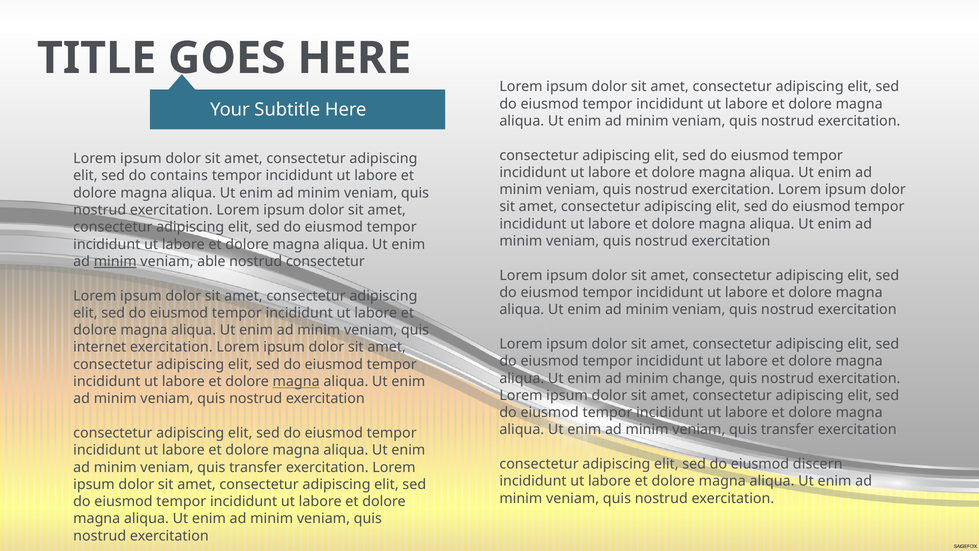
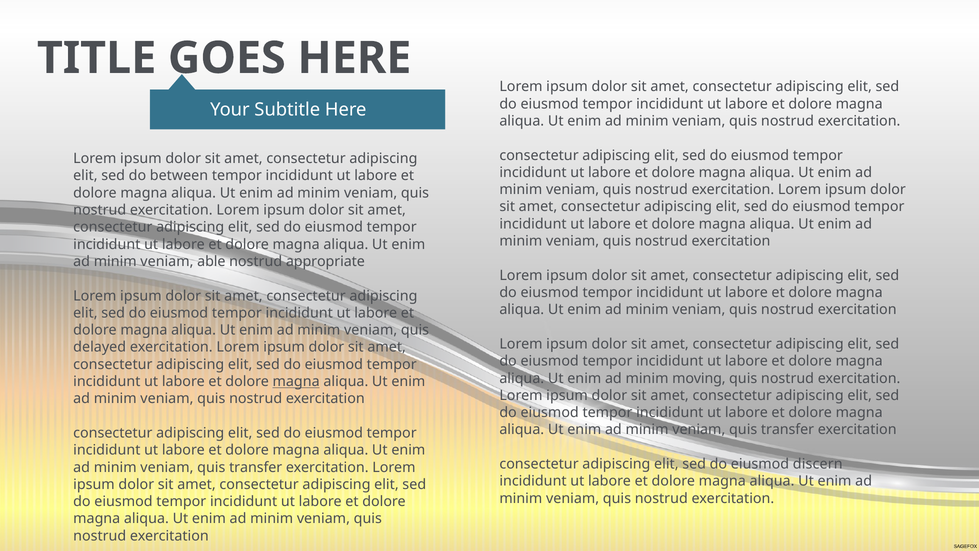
contains: contains -> between
minim at (115, 261) underline: present -> none
nostrud consectetur: consectetur -> appropriate
internet: internet -> delayed
change: change -> moving
